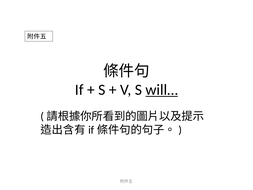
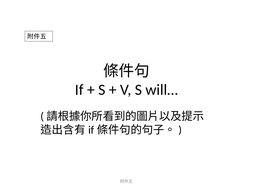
will… underline: present -> none
